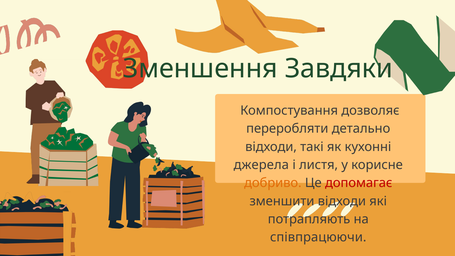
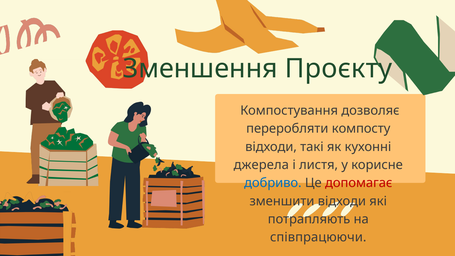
Завдяки: Завдяки -> Проєкту
детально: детально -> компосту
добриво colour: orange -> blue
